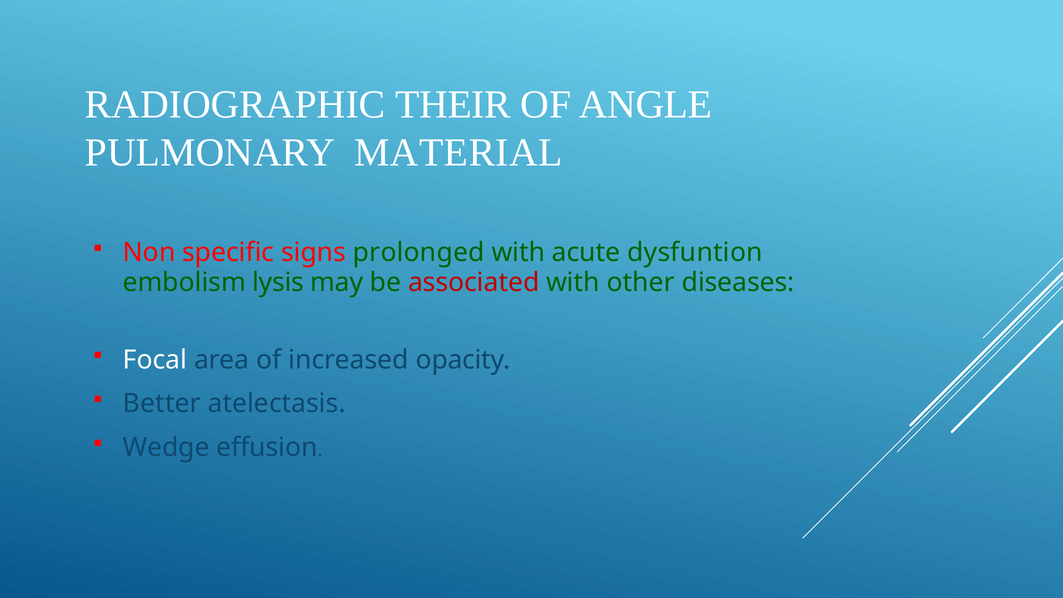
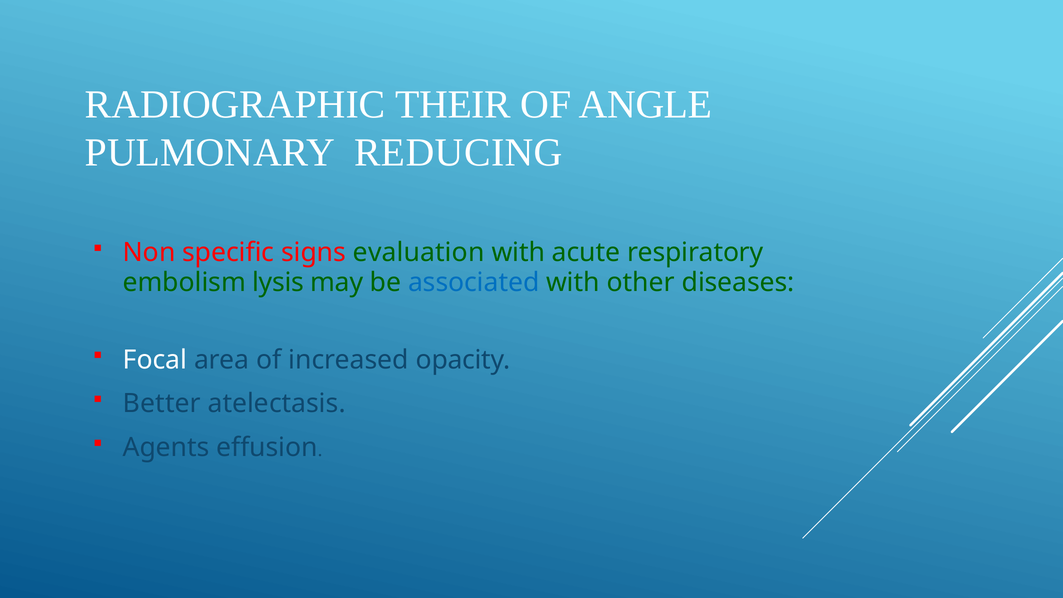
MATERIAL: MATERIAL -> REDUCING
prolonged: prolonged -> evaluation
dysfuntion: dysfuntion -> respiratory
associated colour: red -> blue
Wedge: Wedge -> Agents
